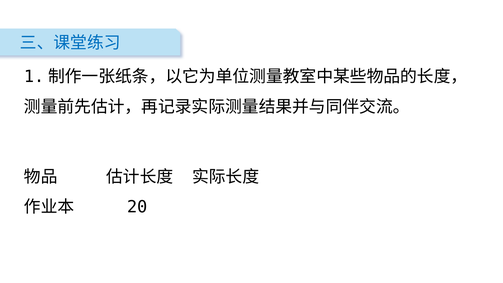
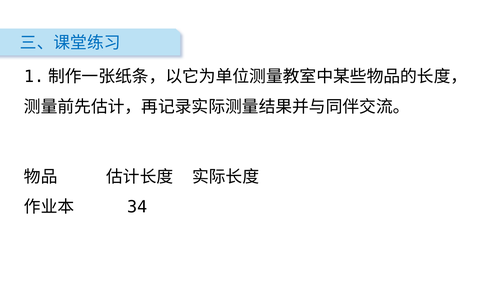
20: 20 -> 34
